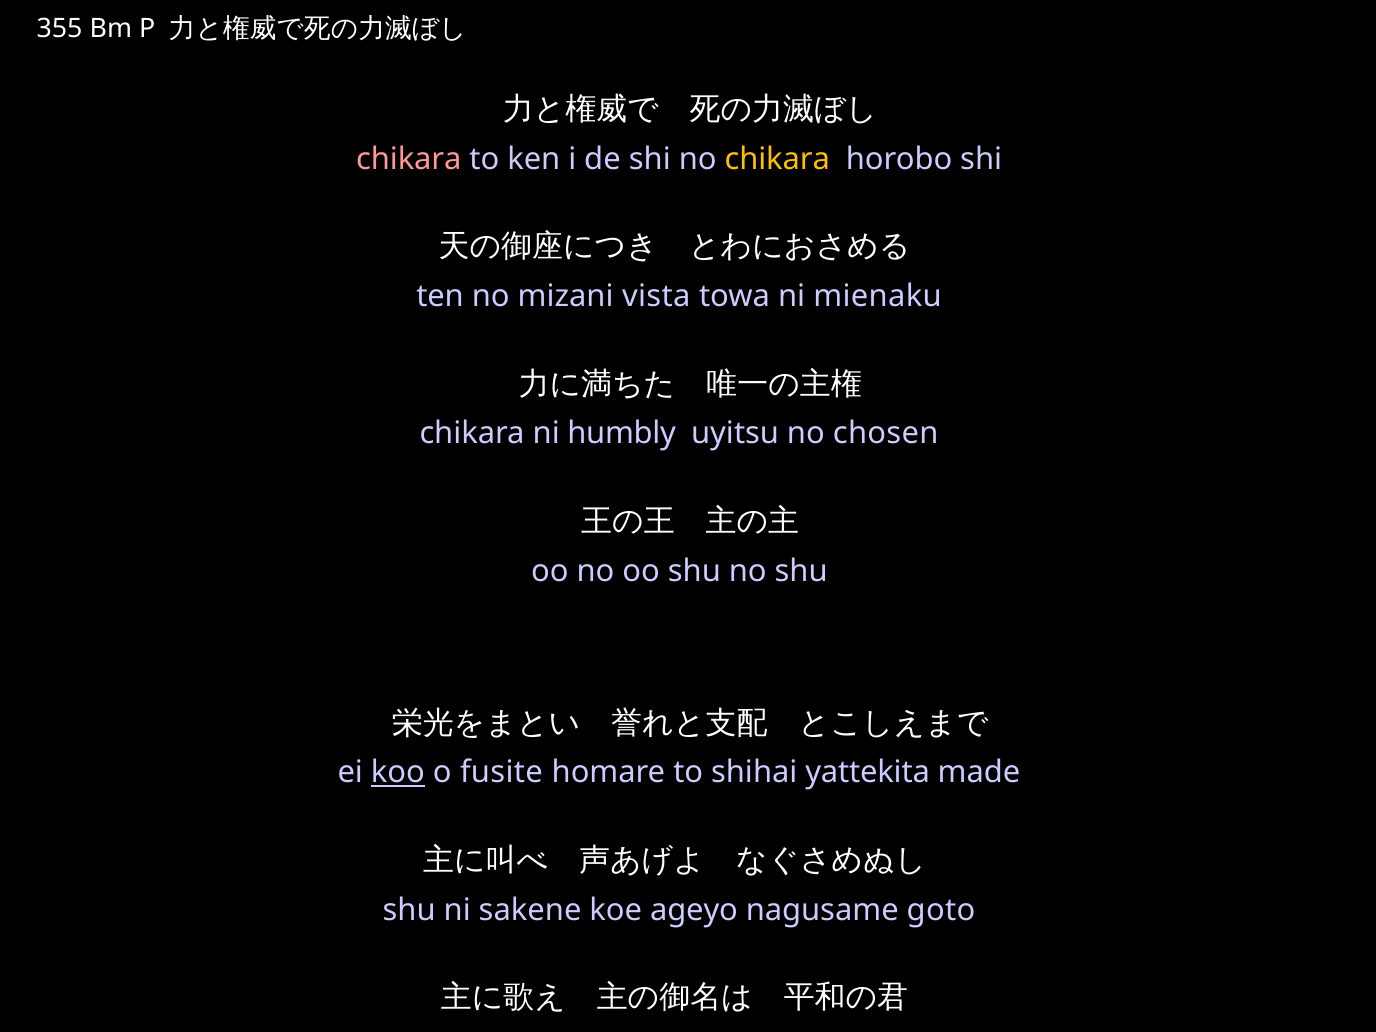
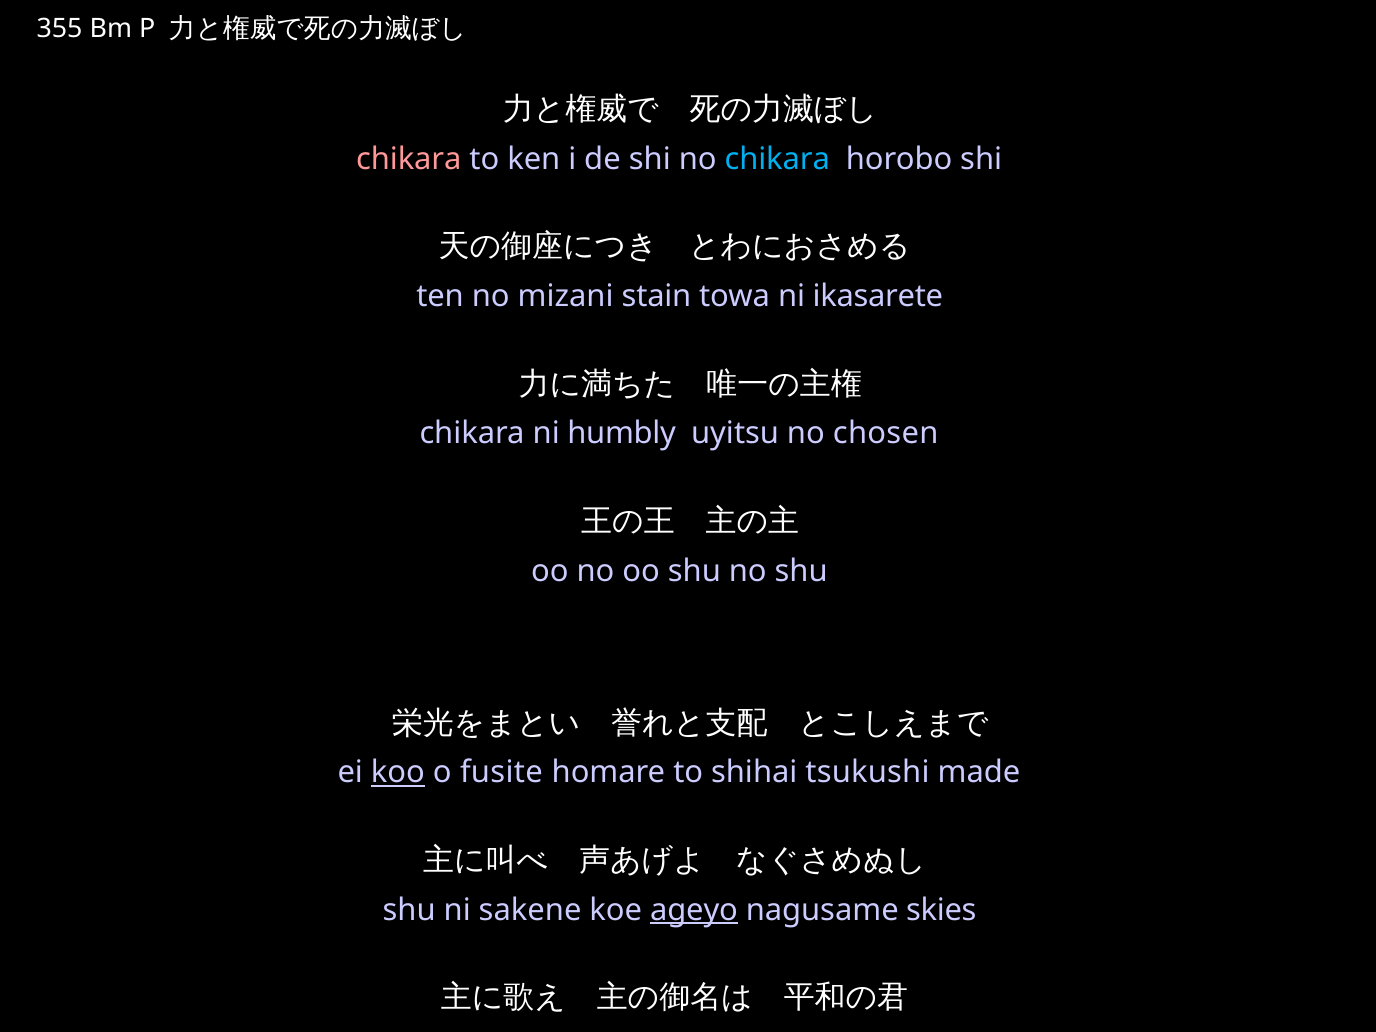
chikara at (777, 159) colour: yellow -> light blue
vista: vista -> stain
mienaku: mienaku -> ikasarete
yattekita: yattekita -> tsukushi
ageyo underline: none -> present
goto: goto -> skies
